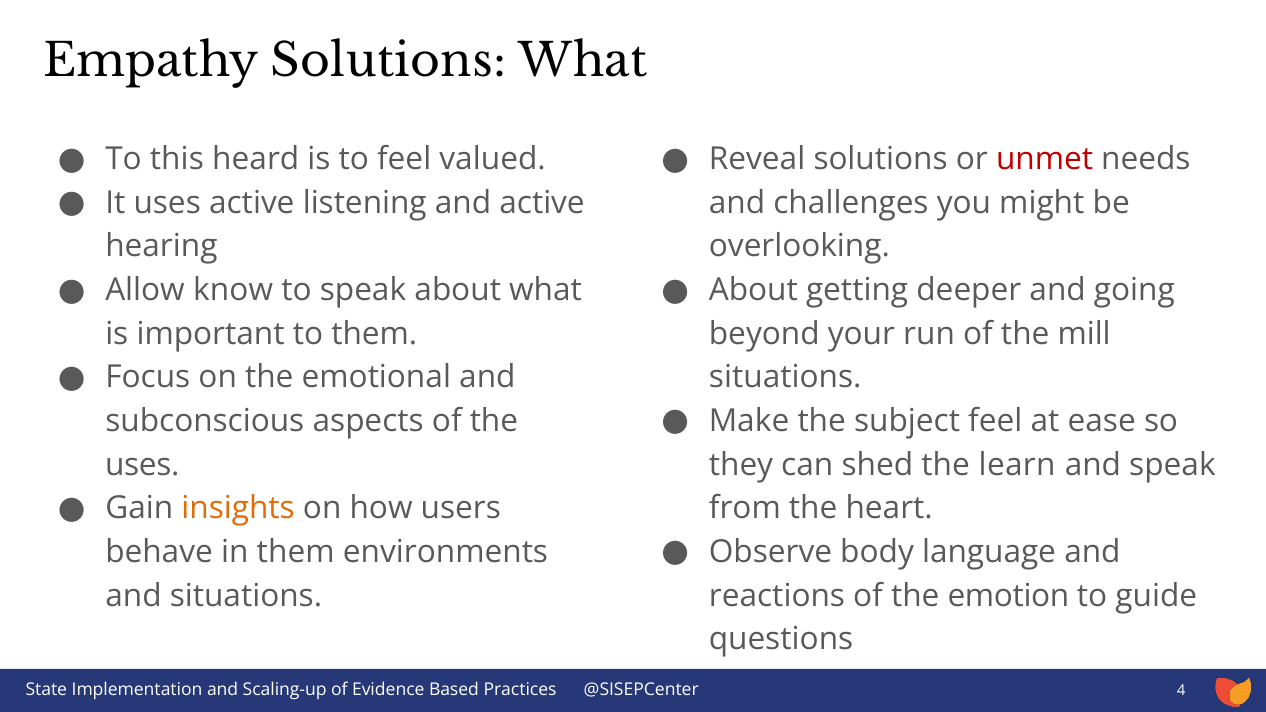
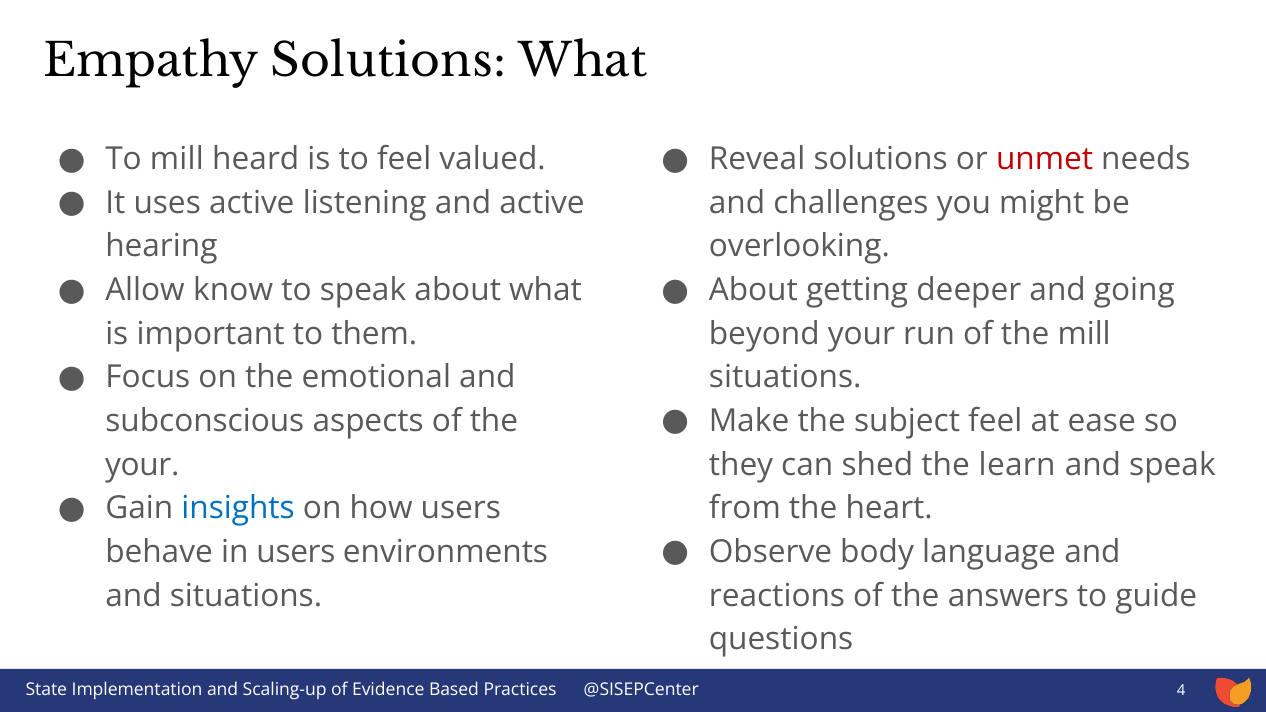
To this: this -> mill
uses at (142, 465): uses -> your
insights colour: orange -> blue
in them: them -> users
emotion: emotion -> answers
